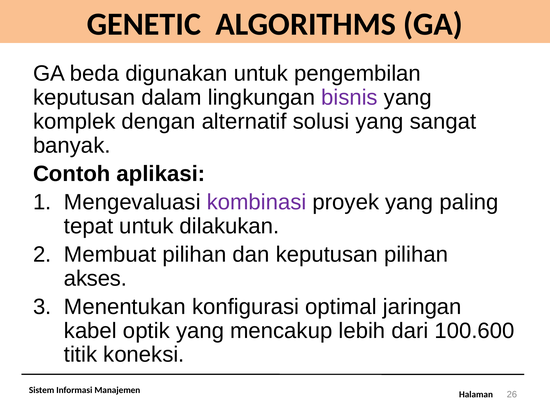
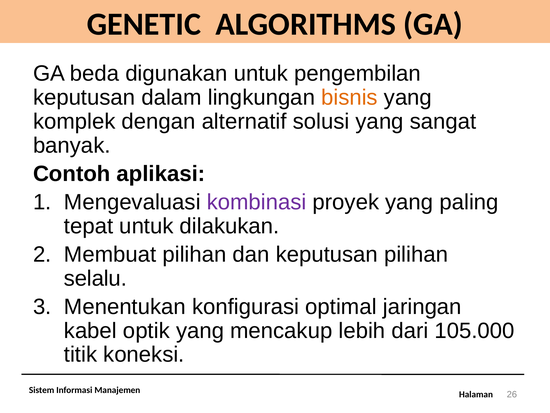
bisnis colour: purple -> orange
akses: akses -> selalu
100.600: 100.600 -> 105.000
